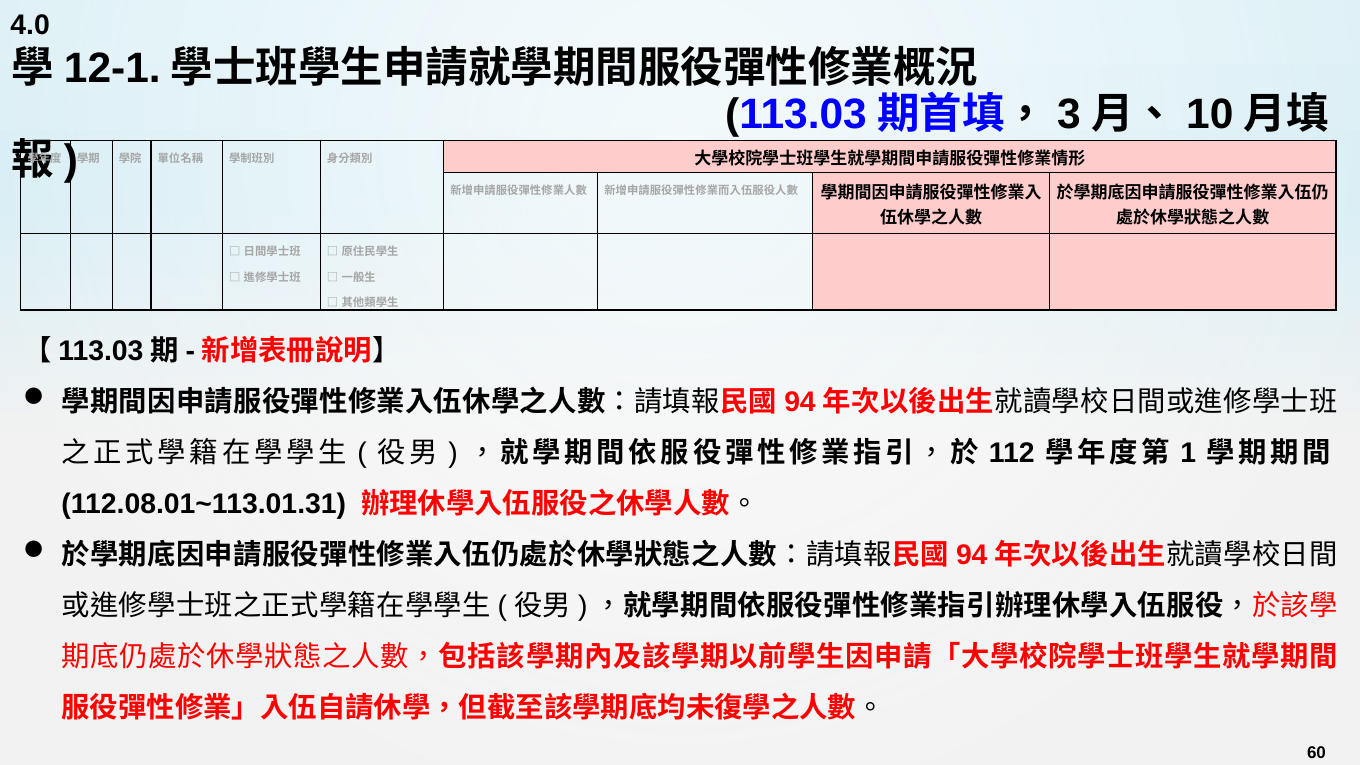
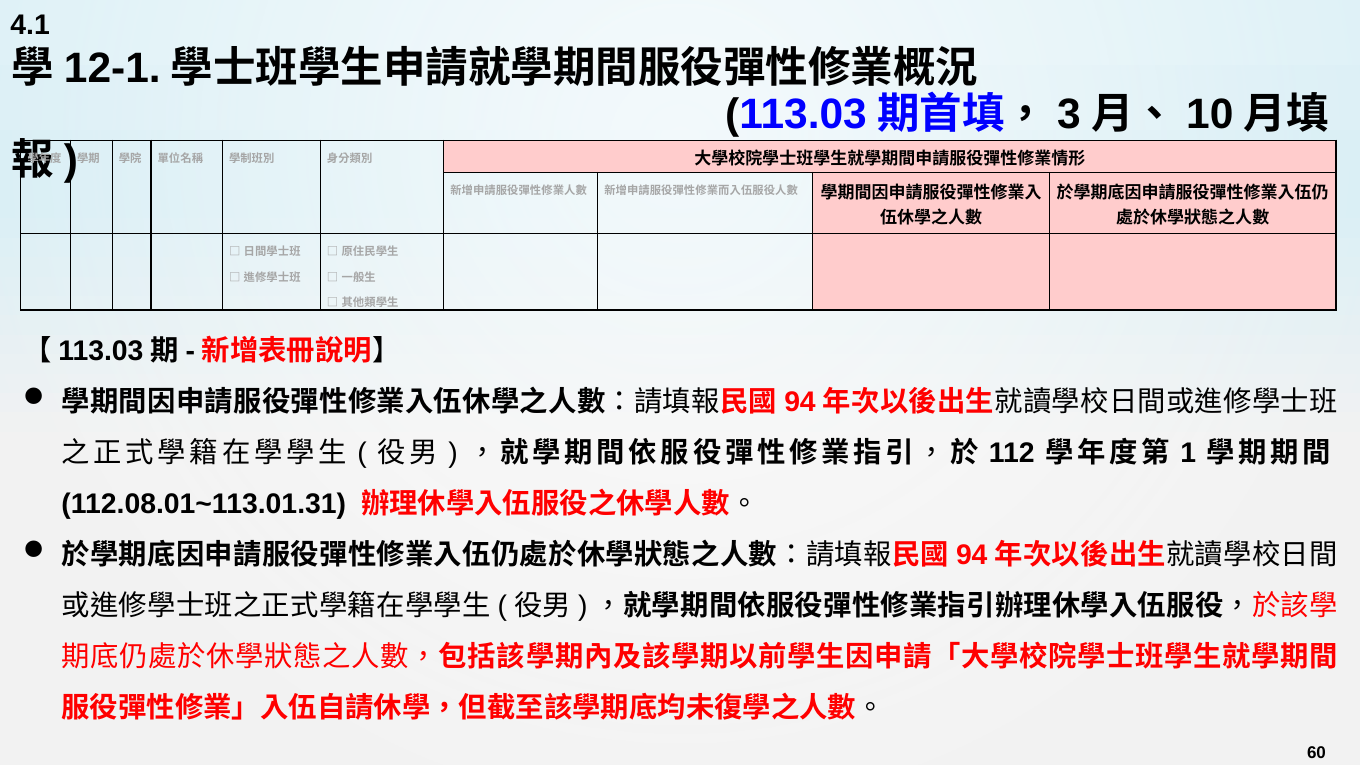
4.0: 4.0 -> 4.1
